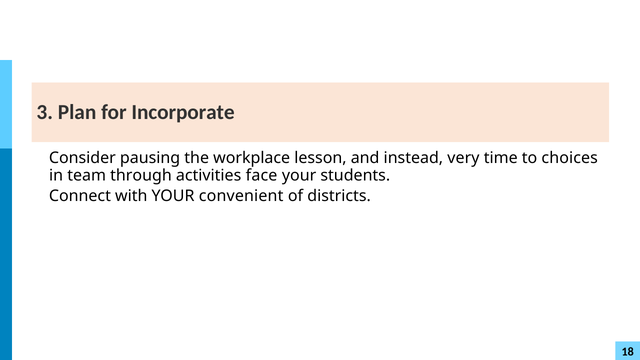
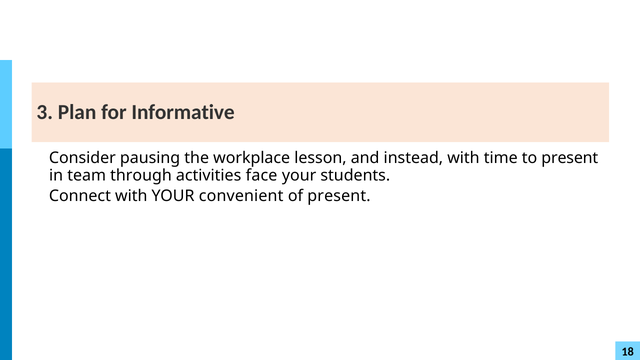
Incorporate: Incorporate -> Informative
instead very: very -> with
to choices: choices -> present
of districts: districts -> present
